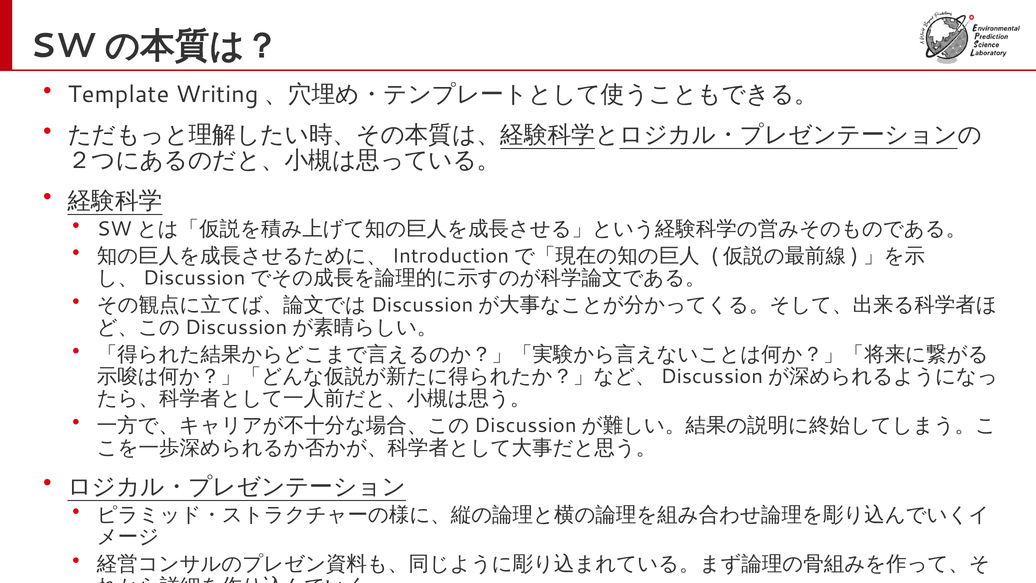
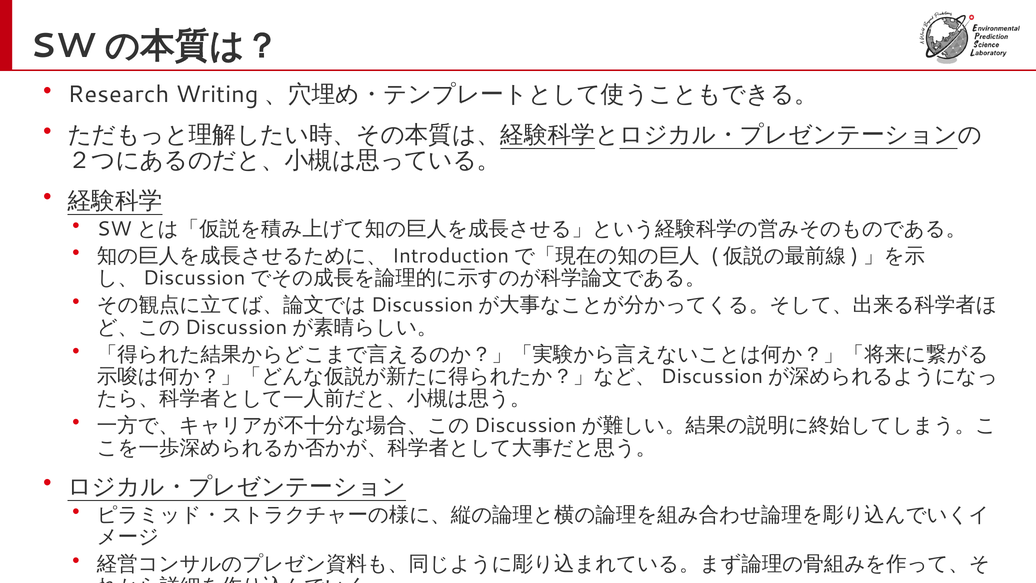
Template: Template -> Research
